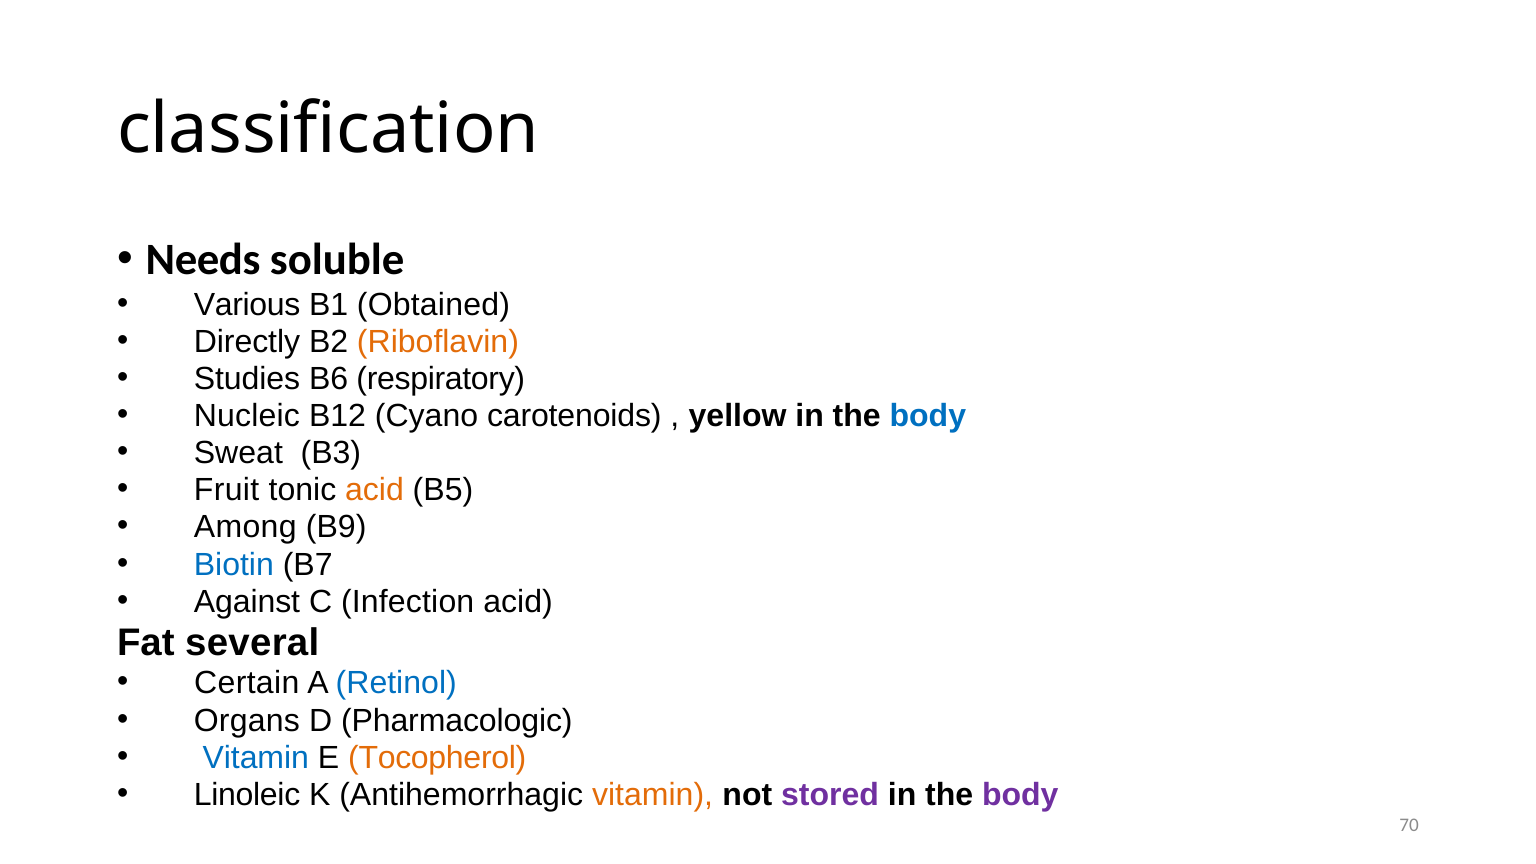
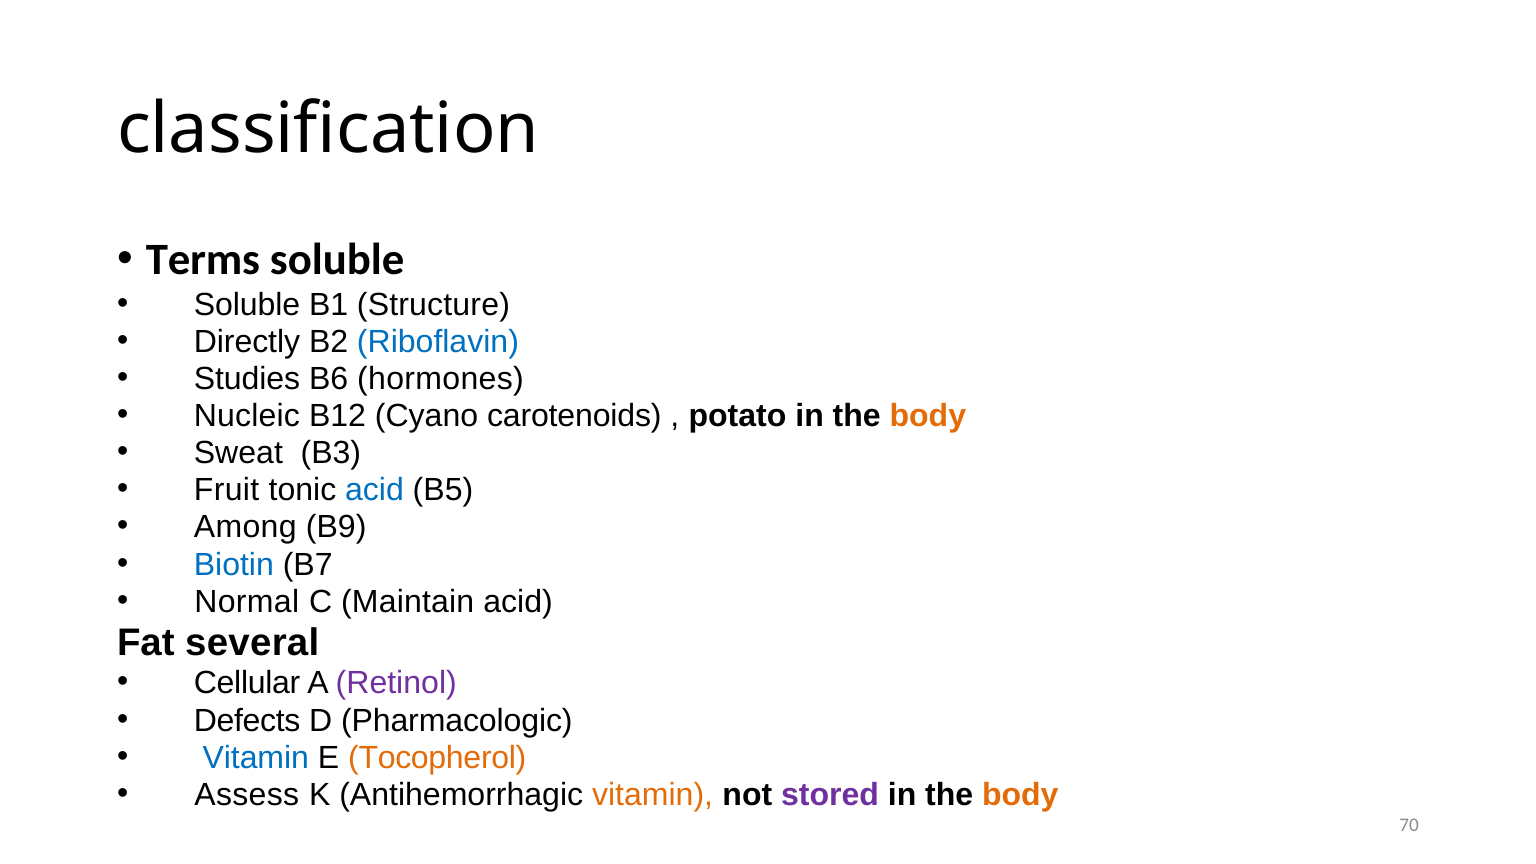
Needs: Needs -> Terms
Various at (247, 305): Various -> Soluble
Obtained: Obtained -> Structure
Riboflavin colour: orange -> blue
respiratory: respiratory -> hormones
yellow: yellow -> potato
body at (928, 416) colour: blue -> orange
acid at (375, 490) colour: orange -> blue
Against: Against -> Normal
Infection: Infection -> Maintain
Certain: Certain -> Cellular
Retinol colour: blue -> purple
Organs: Organs -> Defects
Linoleic: Linoleic -> Assess
body at (1020, 795) colour: purple -> orange
